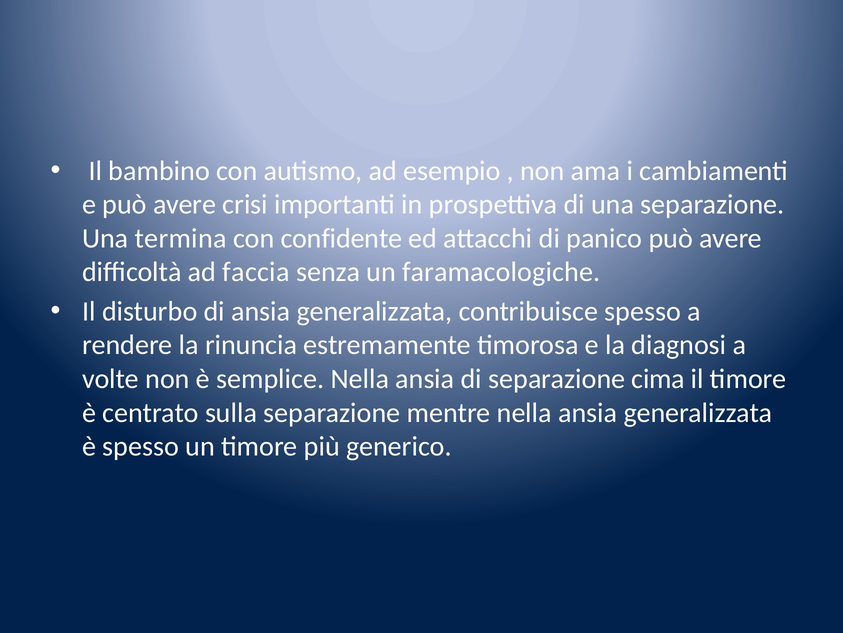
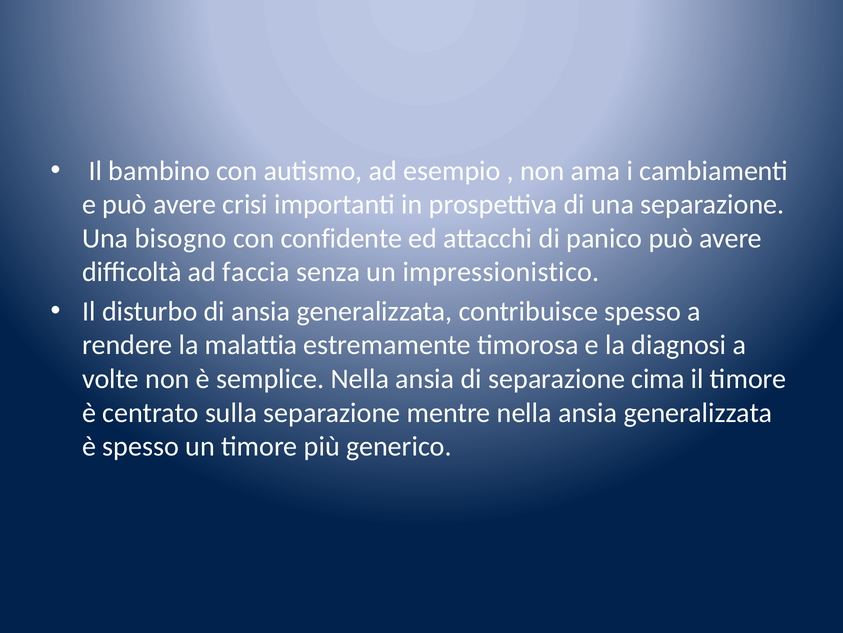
termina: termina -> bisogno
faramacologiche: faramacologiche -> impressionistico
rinuncia: rinuncia -> malattia
